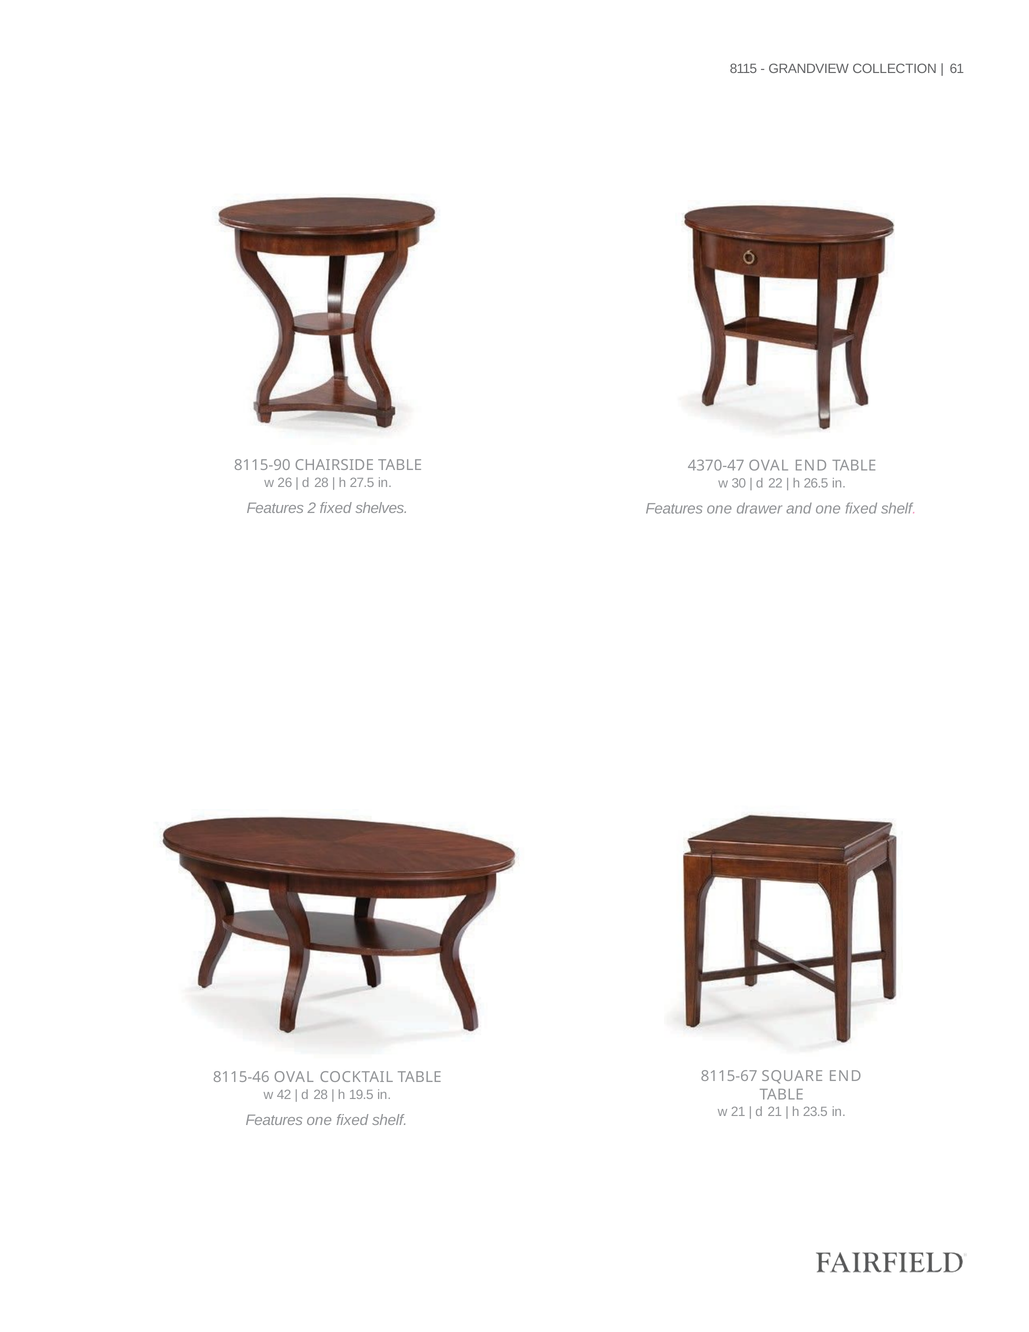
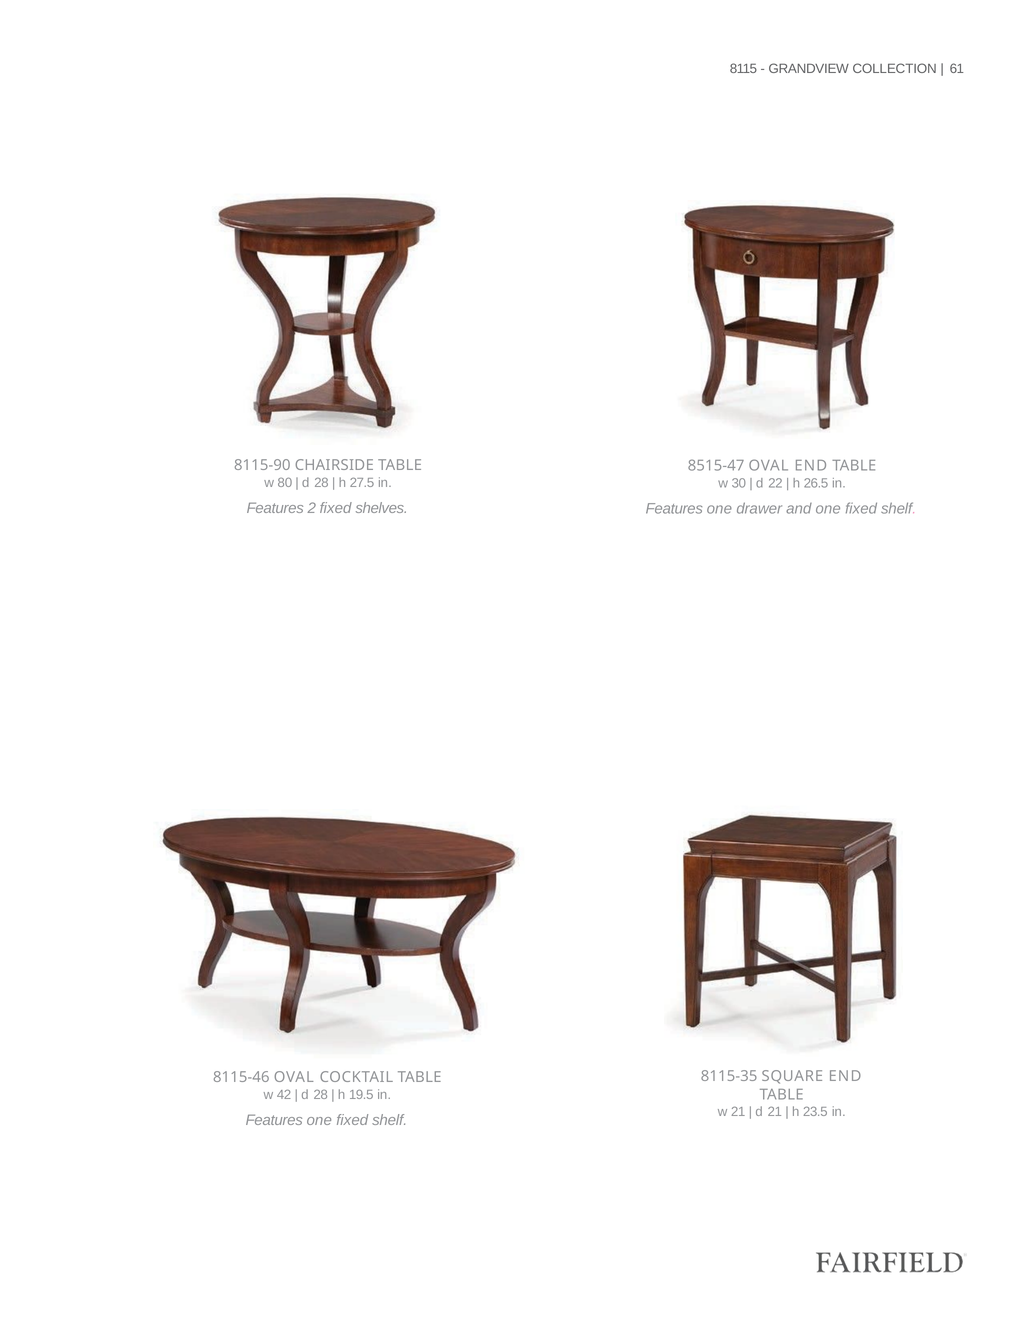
4370-47: 4370-47 -> 8515-47
26: 26 -> 80
8115-67: 8115-67 -> 8115-35
